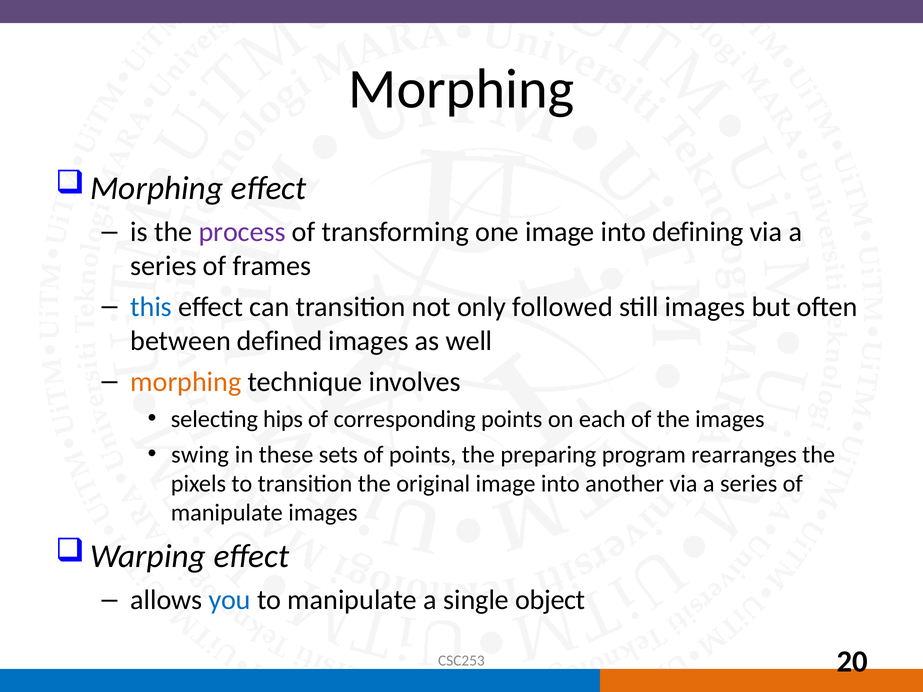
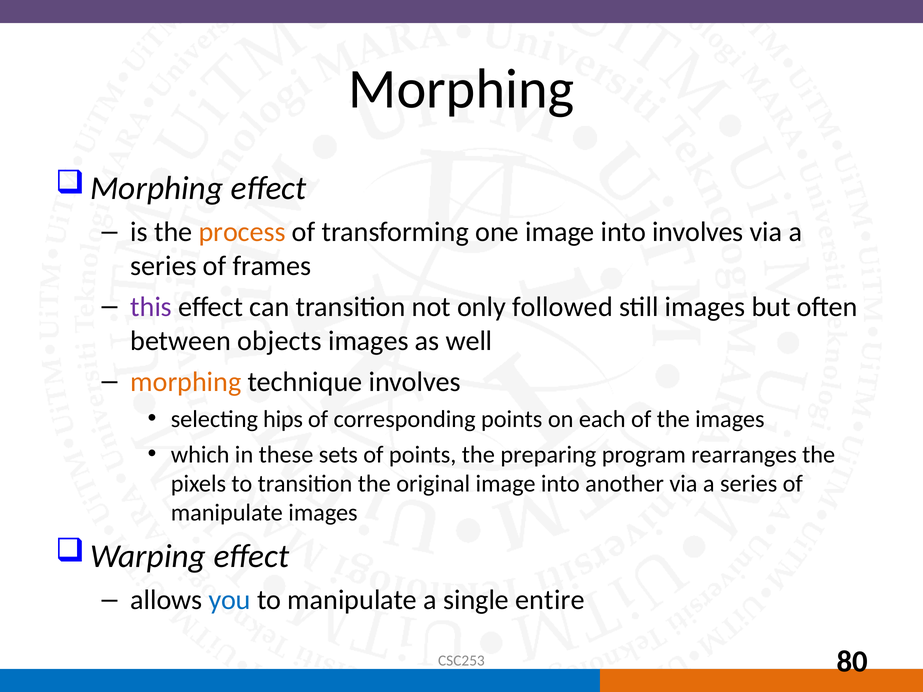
process colour: purple -> orange
into defining: defining -> involves
this colour: blue -> purple
defined: defined -> objects
swing: swing -> which
object: object -> entire
20: 20 -> 80
